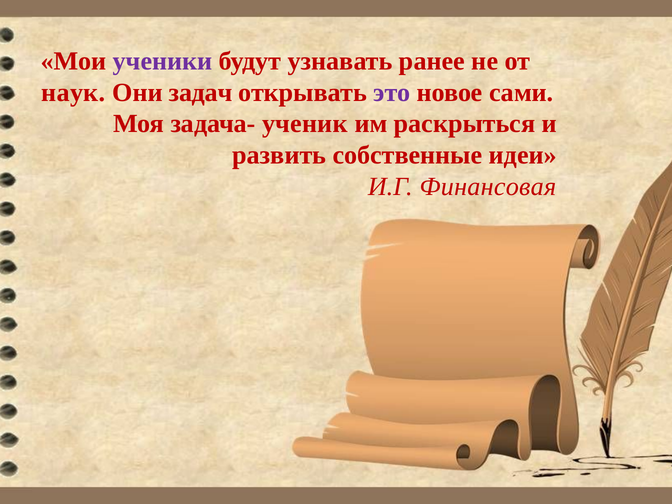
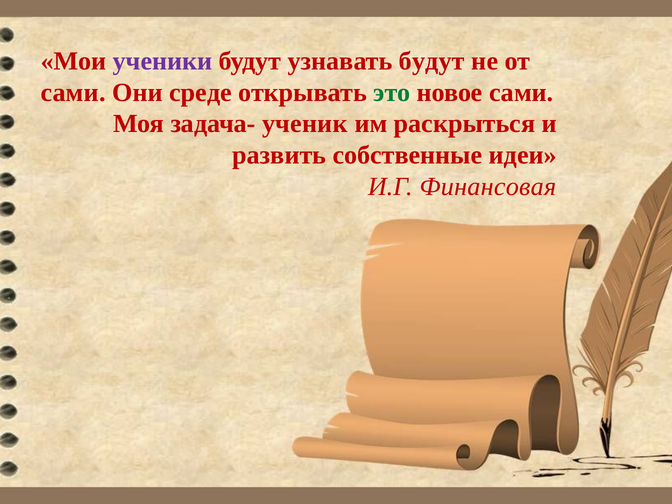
узнавать ранее: ранее -> будут
наук at (73, 92): наук -> сами
задач: задач -> среде
это colour: purple -> green
